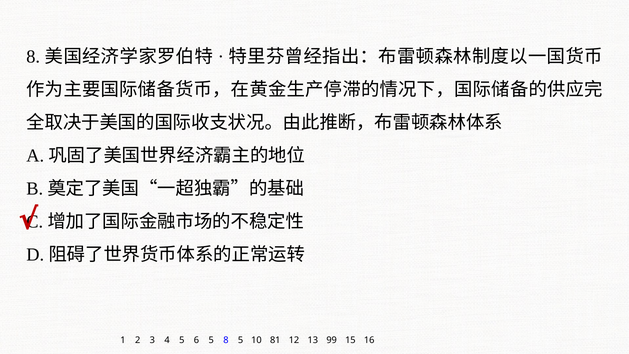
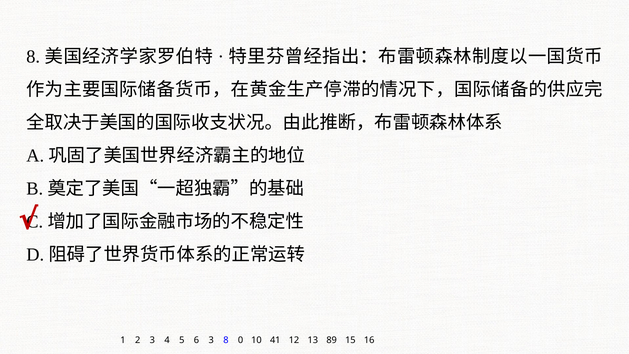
6 5: 5 -> 3
8 5: 5 -> 0
81: 81 -> 41
99: 99 -> 89
